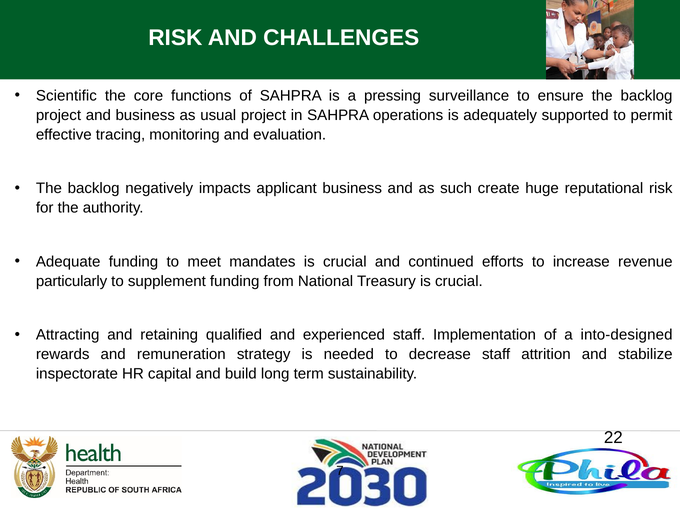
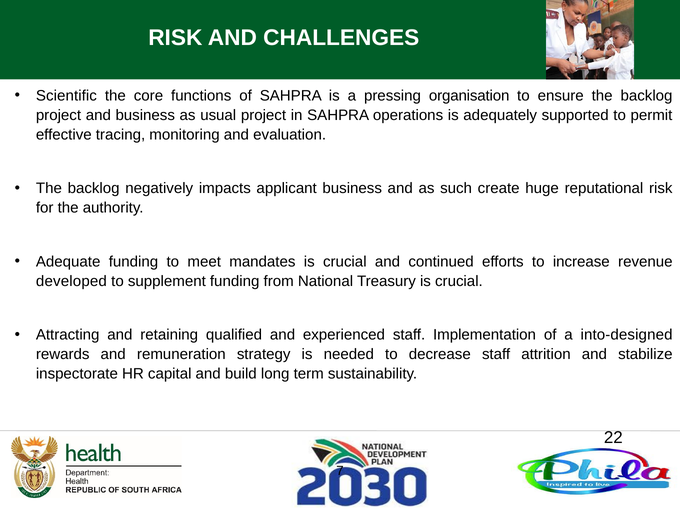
surveillance: surveillance -> organisation
particularly: particularly -> developed
